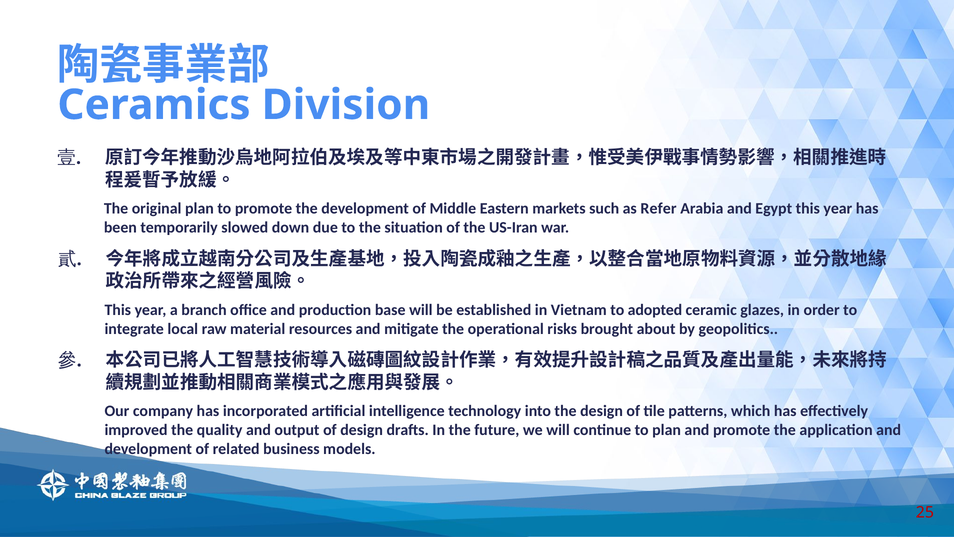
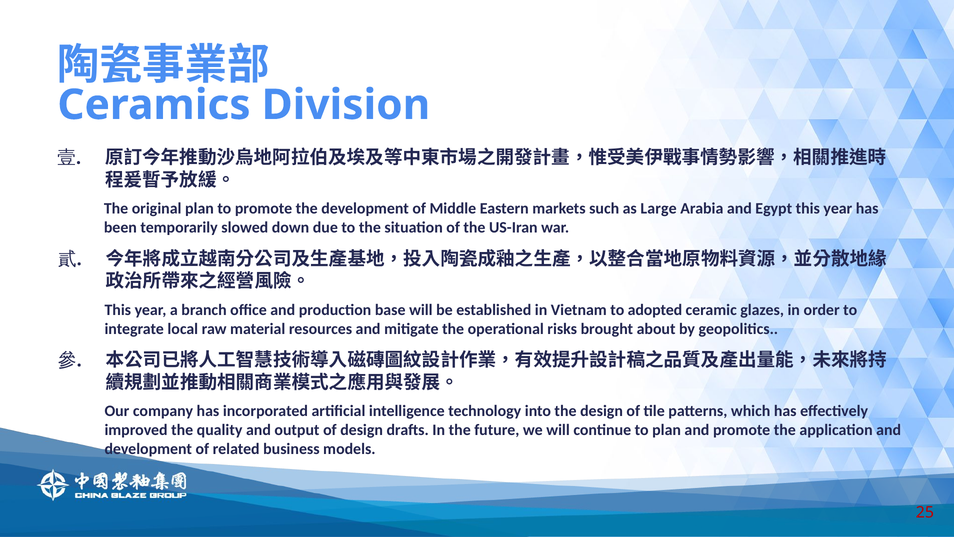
Refer: Refer -> Large
